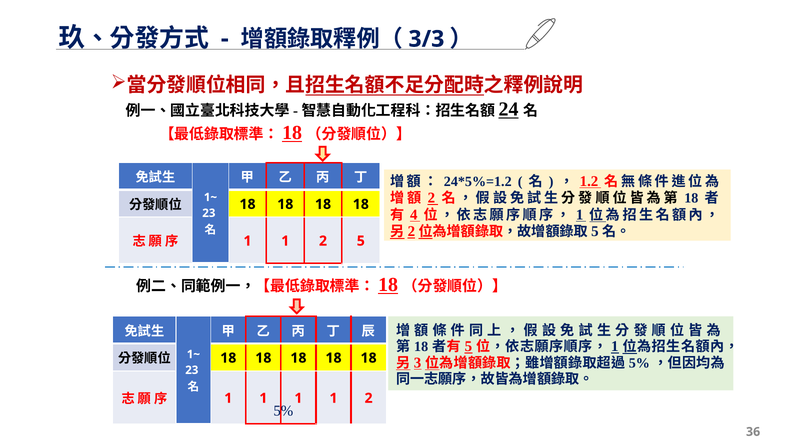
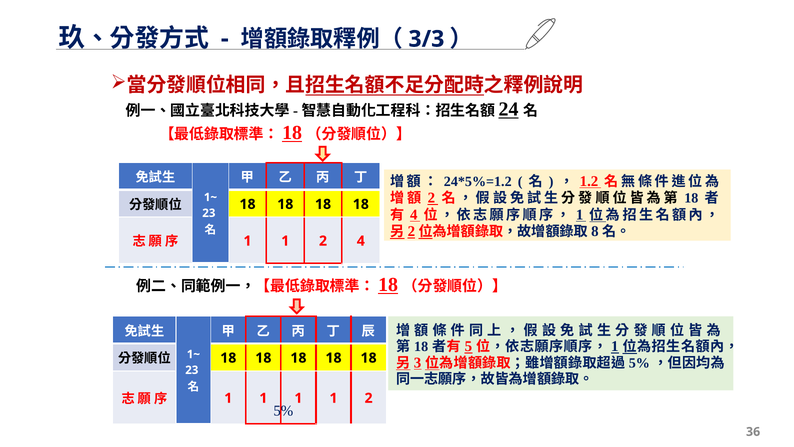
5 at (595, 231): 5 -> 8
2 5: 5 -> 4
